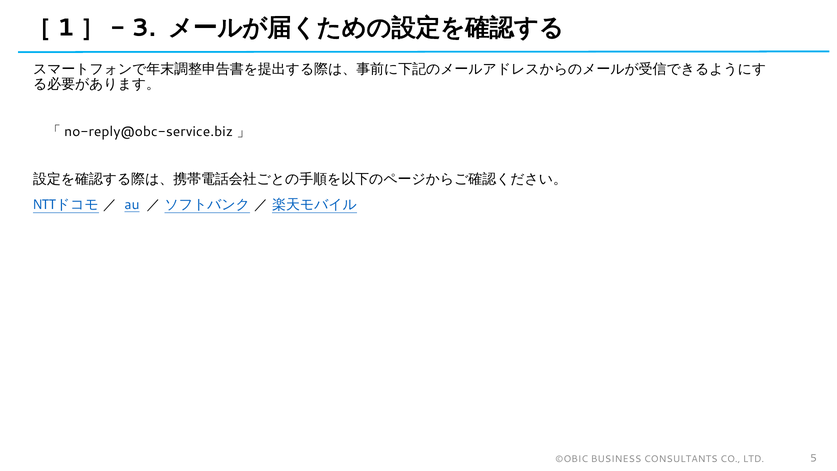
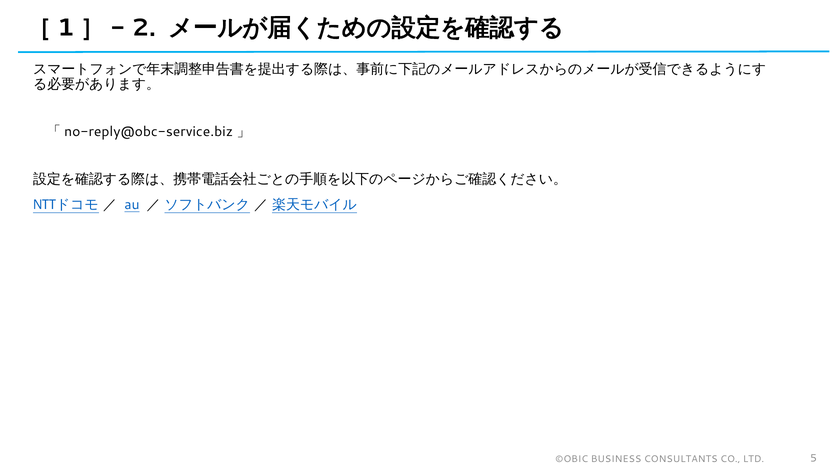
3: 3 -> 2
